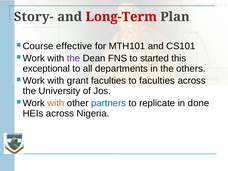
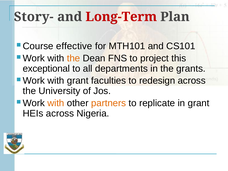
the at (73, 58) colour: purple -> orange
started: started -> project
others: others -> grants
to faculties: faculties -> redesign
partners colour: blue -> orange
in done: done -> grant
